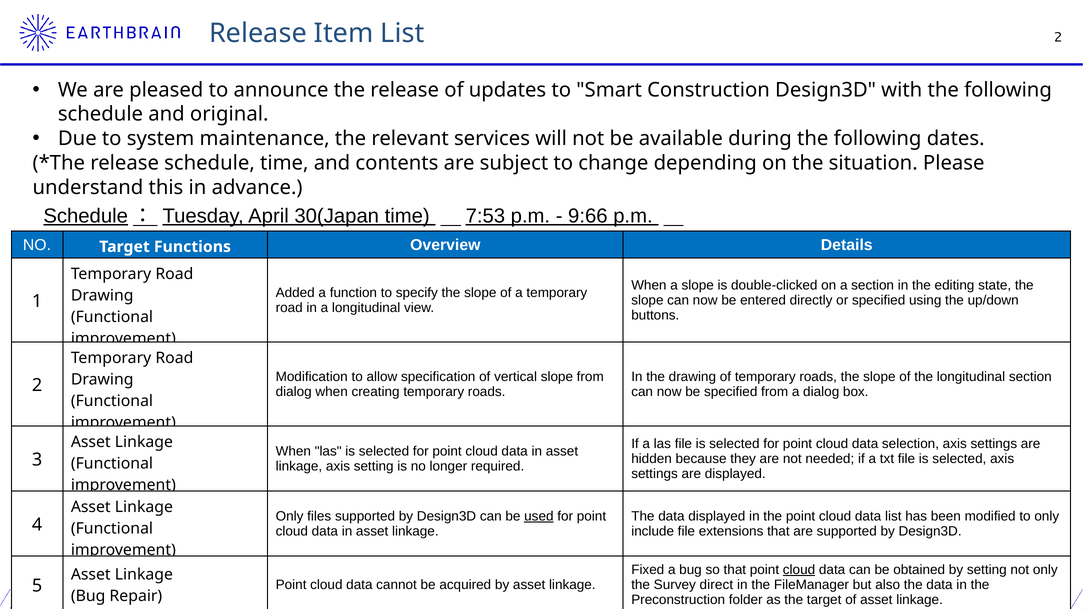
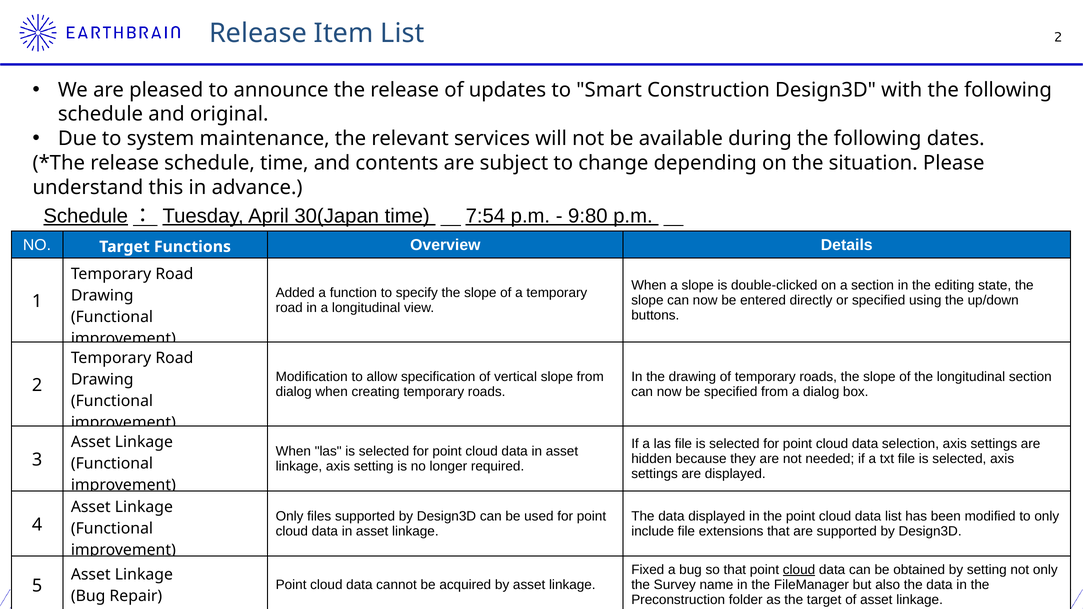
7:53: 7:53 -> 7:54
9:66: 9:66 -> 9:80
used underline: present -> none
Survey direct: direct -> name
